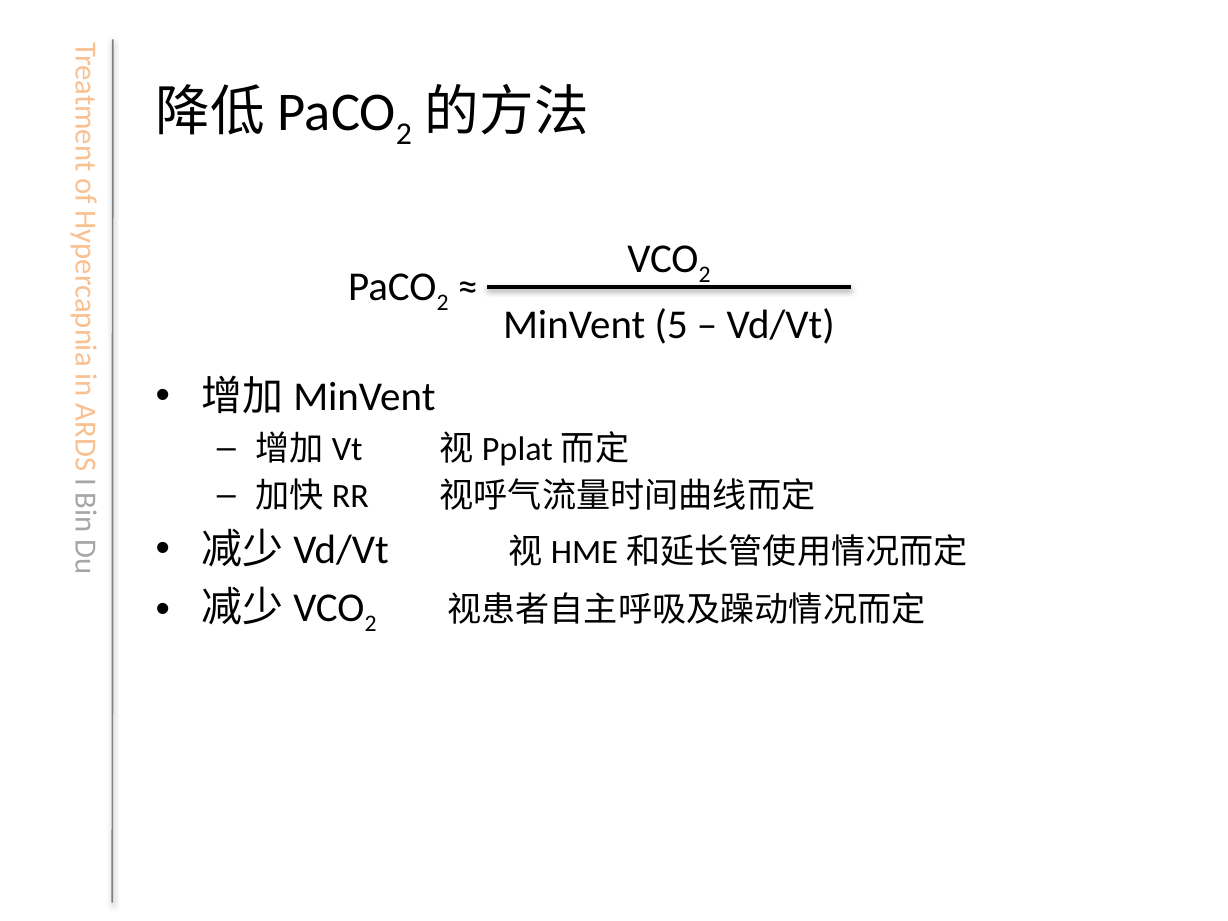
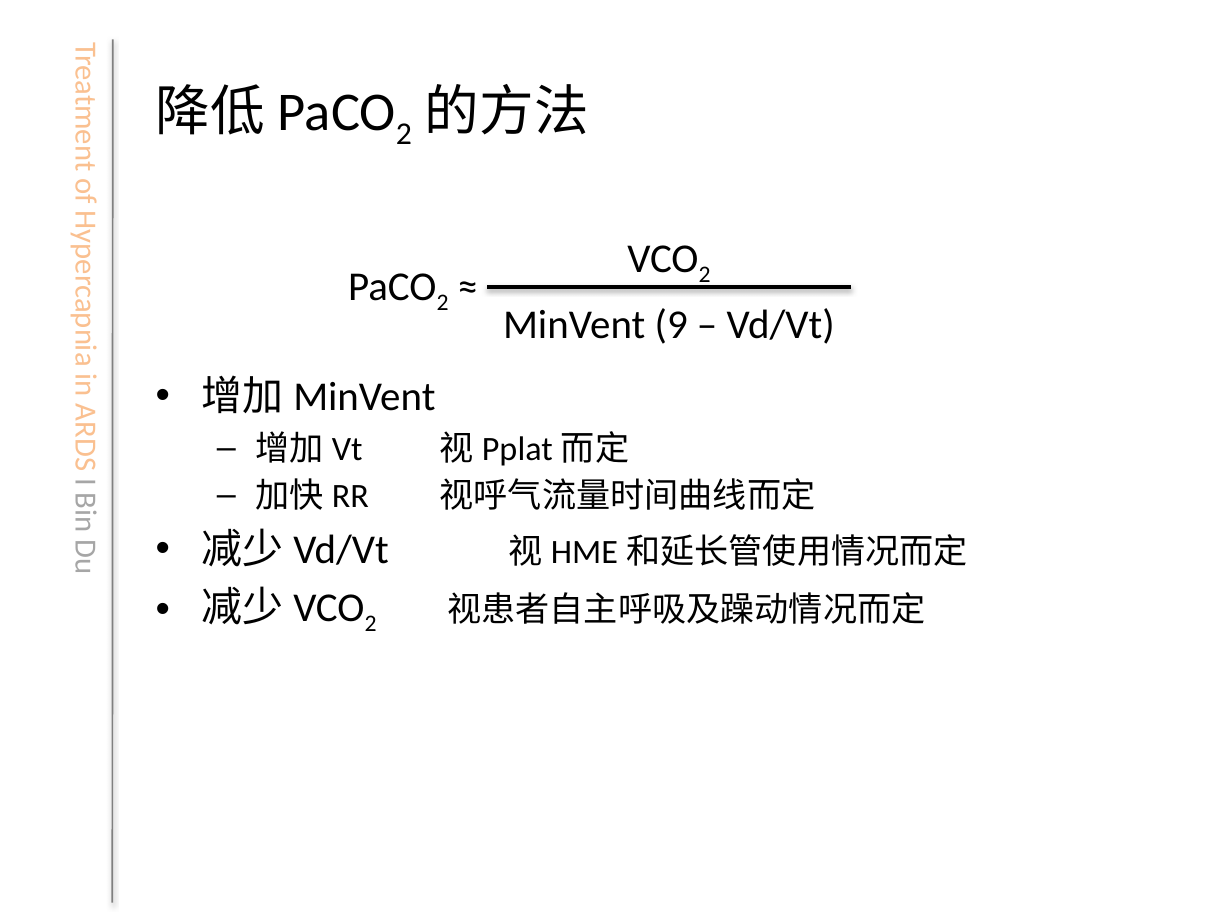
5: 5 -> 9
